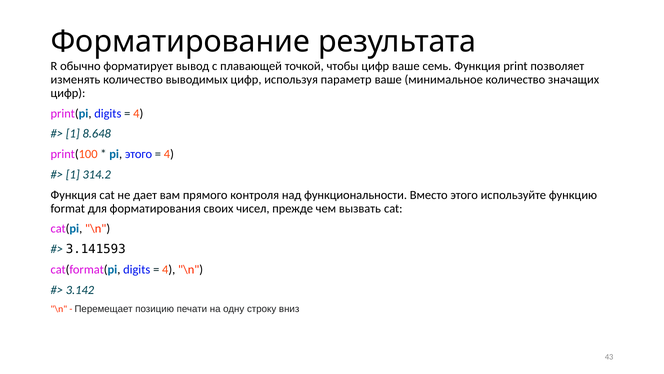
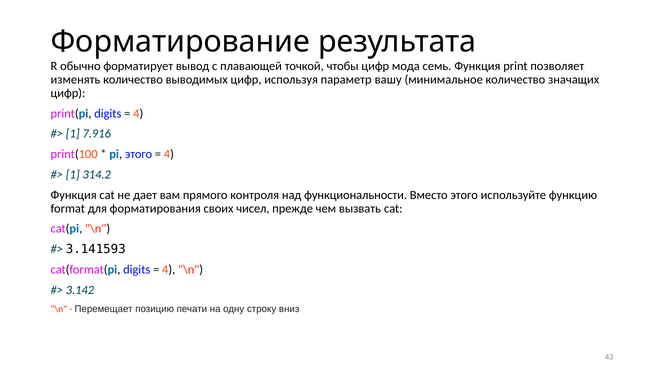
цифр ваше: ваше -> мода
параметр ваше: ваше -> вашу
8.648: 8.648 -> 7.916
